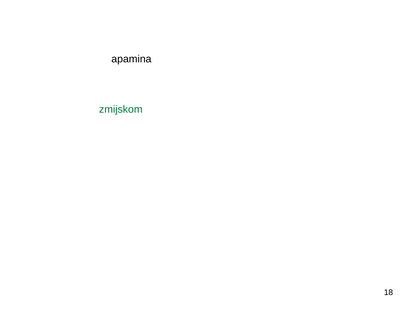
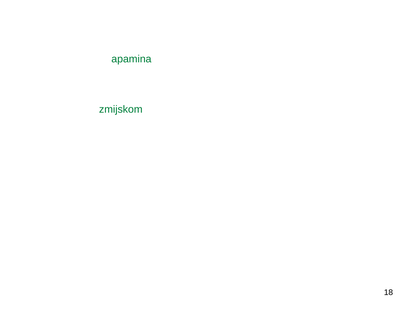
apamina colour: black -> green
